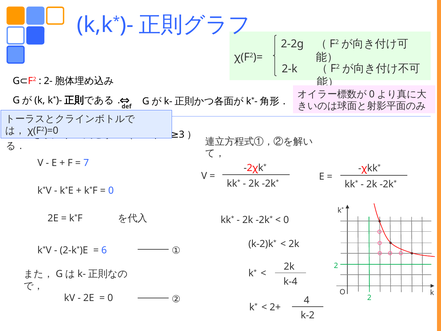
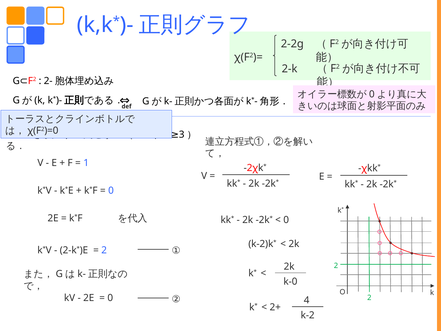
7: 7 -> 1
6 at (104, 250): 6 -> 2
k-4: k-4 -> k-0
